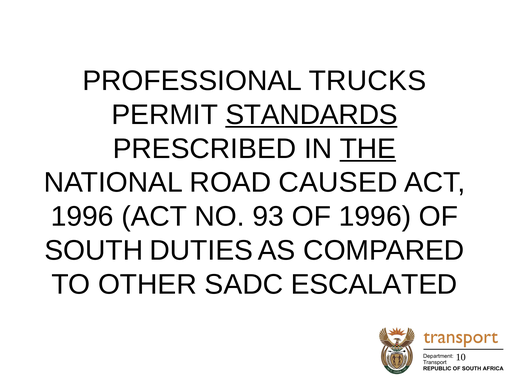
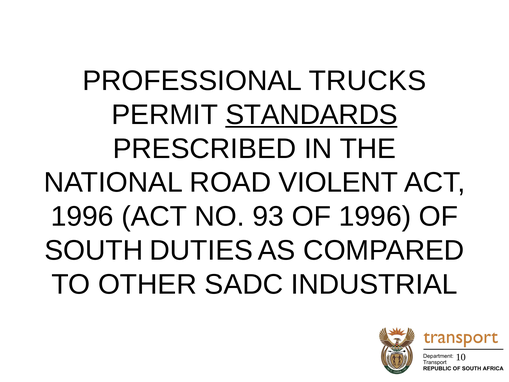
THE underline: present -> none
CAUSED: CAUSED -> VIOLENT
ESCALATED: ESCALATED -> INDUSTRIAL
